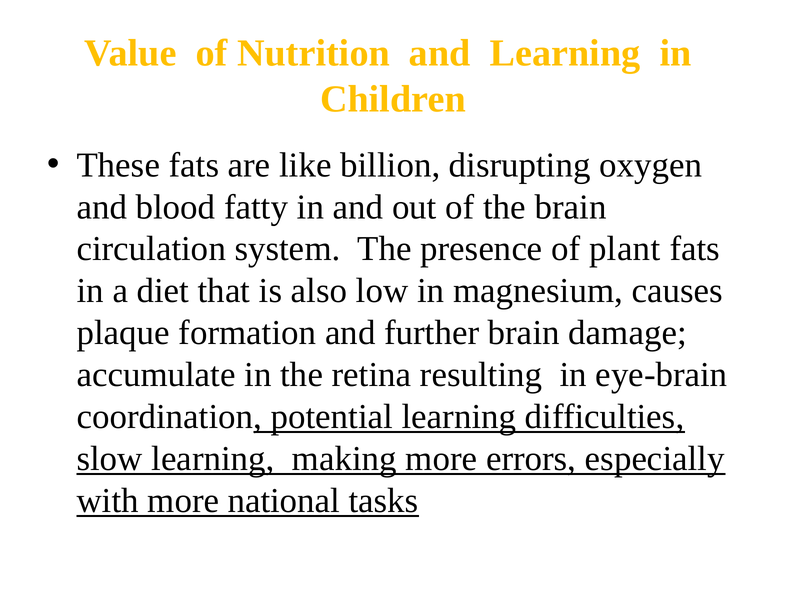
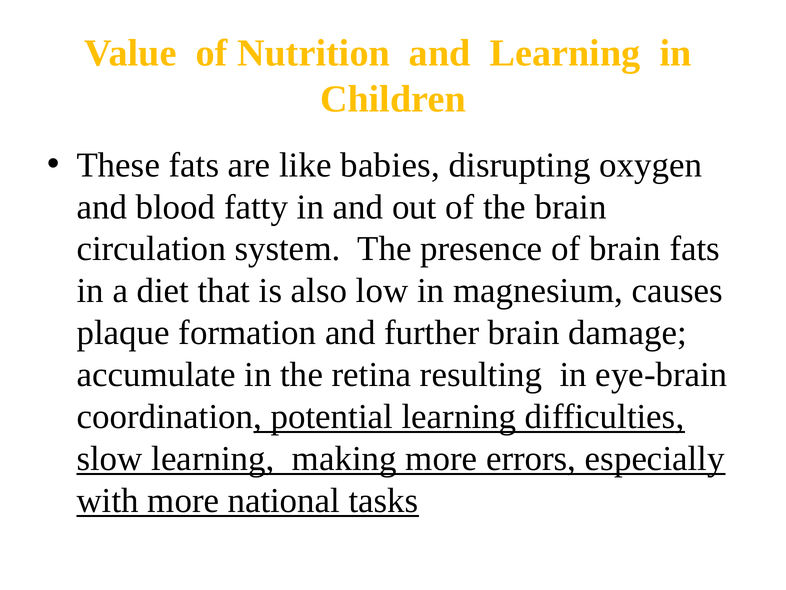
billion: billion -> babies
of plant: plant -> brain
